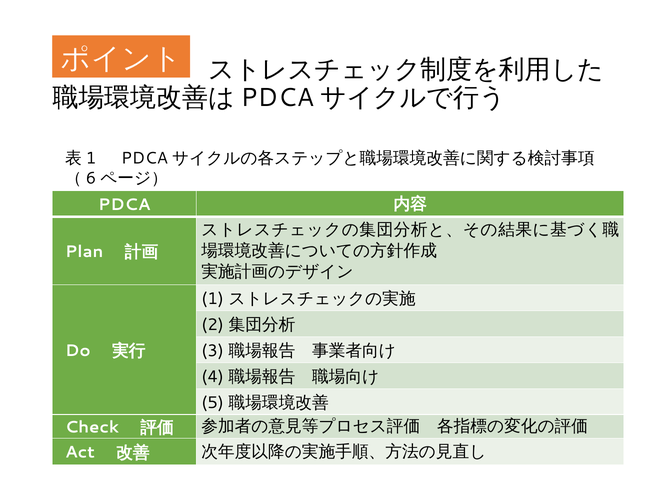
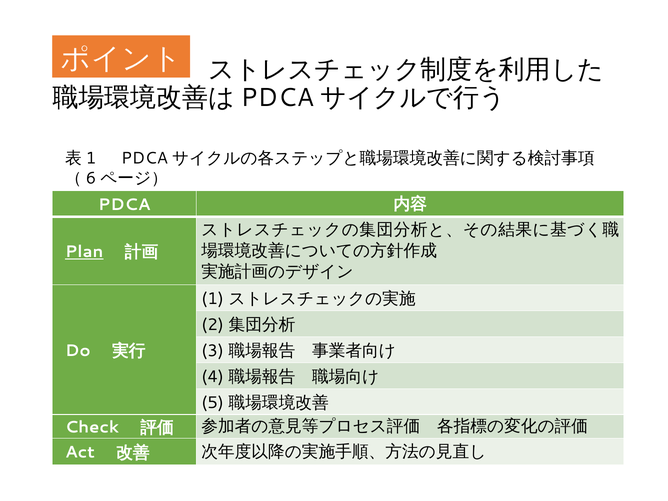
Plan underline: none -> present
